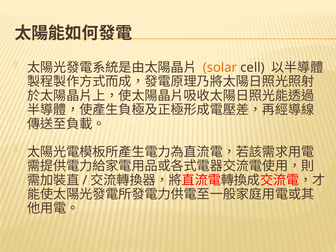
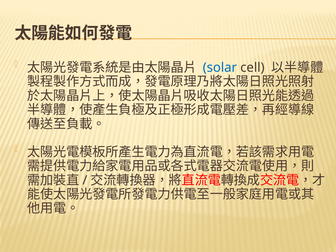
solar colour: orange -> blue
